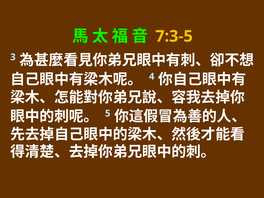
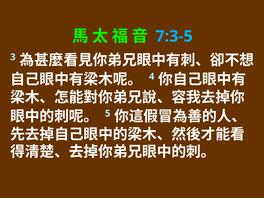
7:3-5 colour: yellow -> light blue
